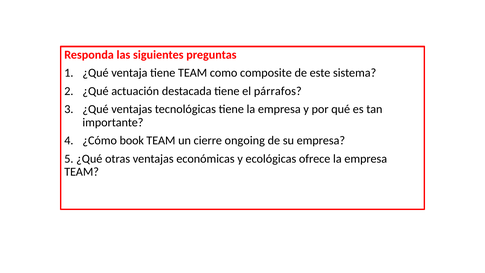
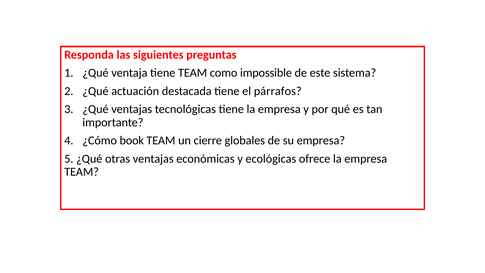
composite: composite -> impossible
ongoing: ongoing -> globales
